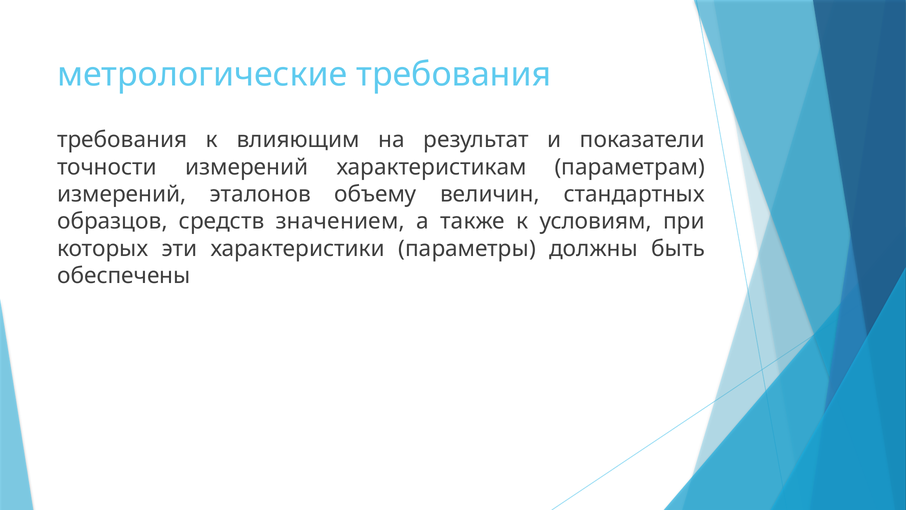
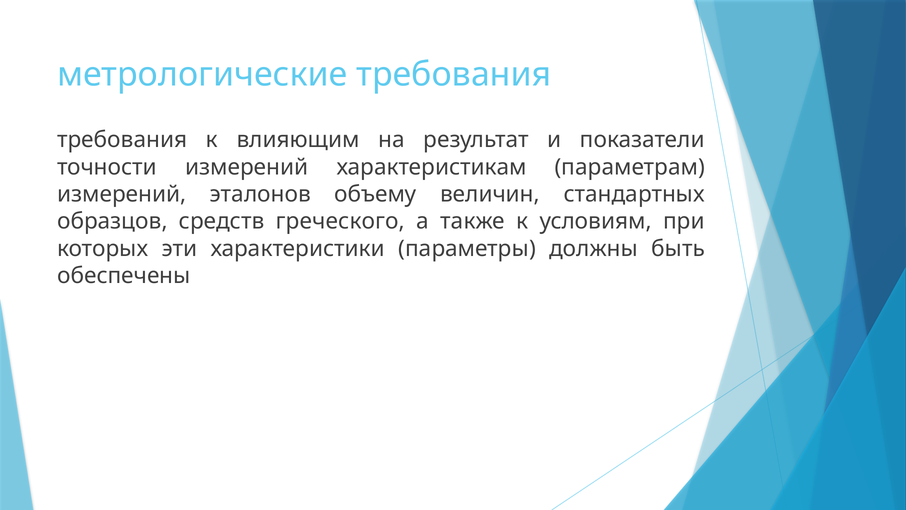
значением: значением -> греческого
